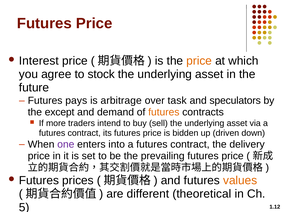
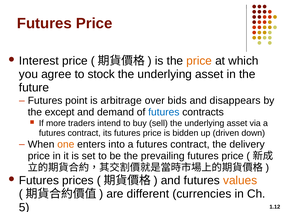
pays: pays -> point
task: task -> bids
speculators: speculators -> disappears
futures at (164, 112) colour: orange -> blue
one colour: purple -> orange
theoretical: theoretical -> currencies
